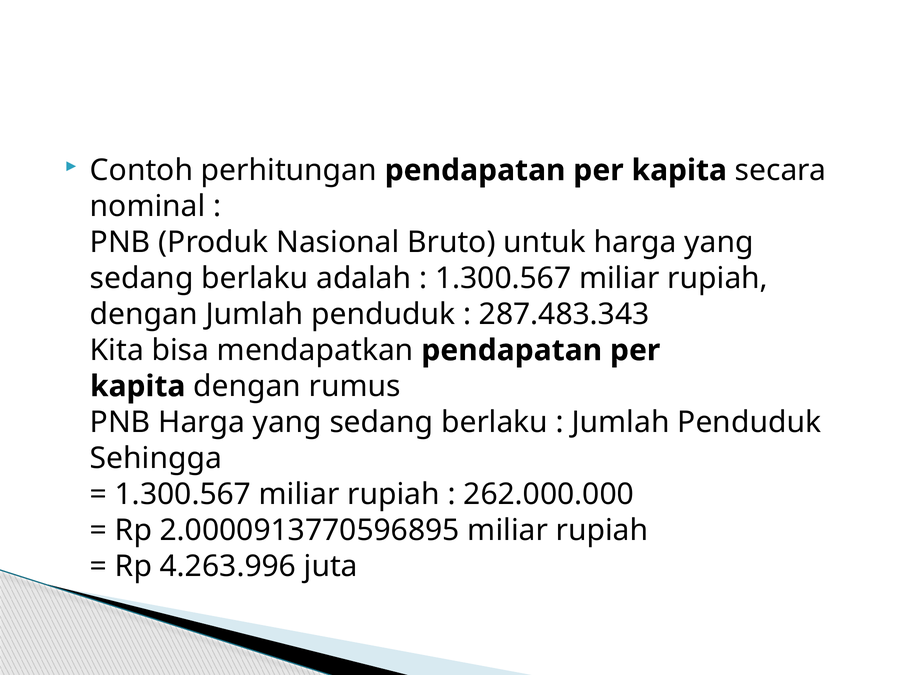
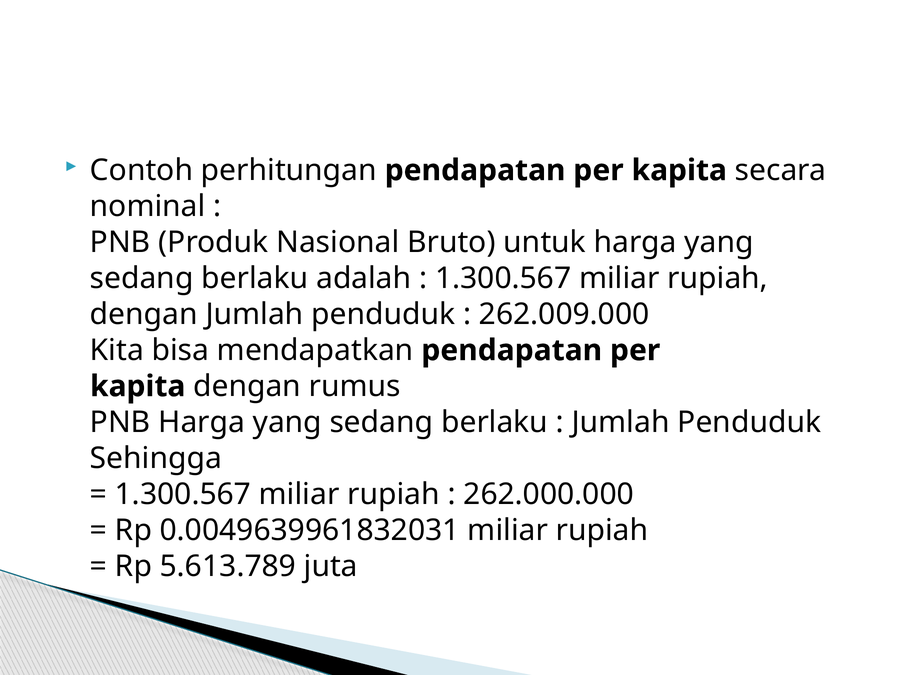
287.483.343: 287.483.343 -> 262.009.000
2.0000913770596895: 2.0000913770596895 -> 0.0049639961832031
4.263.996: 4.263.996 -> 5.613.789
